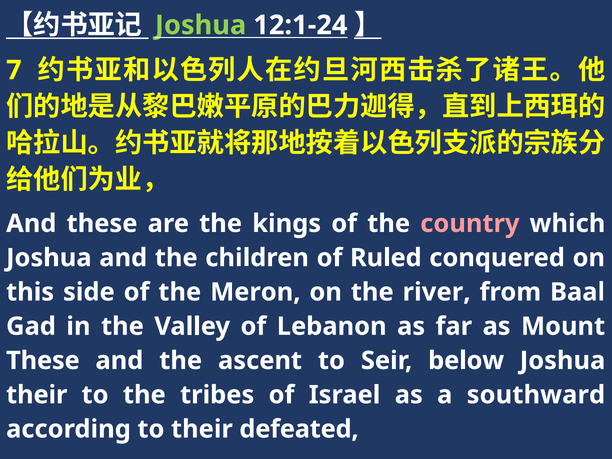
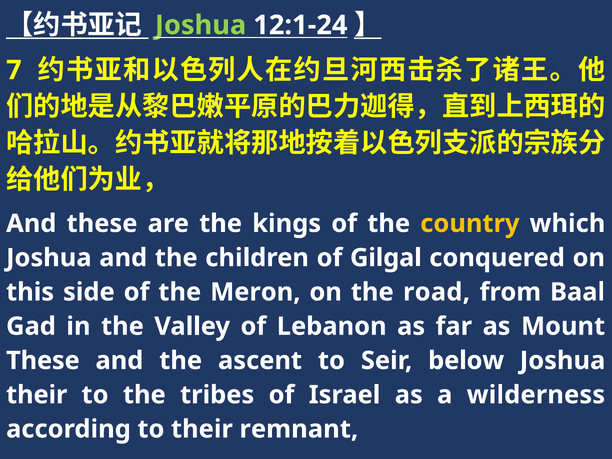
country colour: pink -> yellow
Ruled: Ruled -> Gilgal
river: river -> road
southward: southward -> wilderness
defeated: defeated -> remnant
